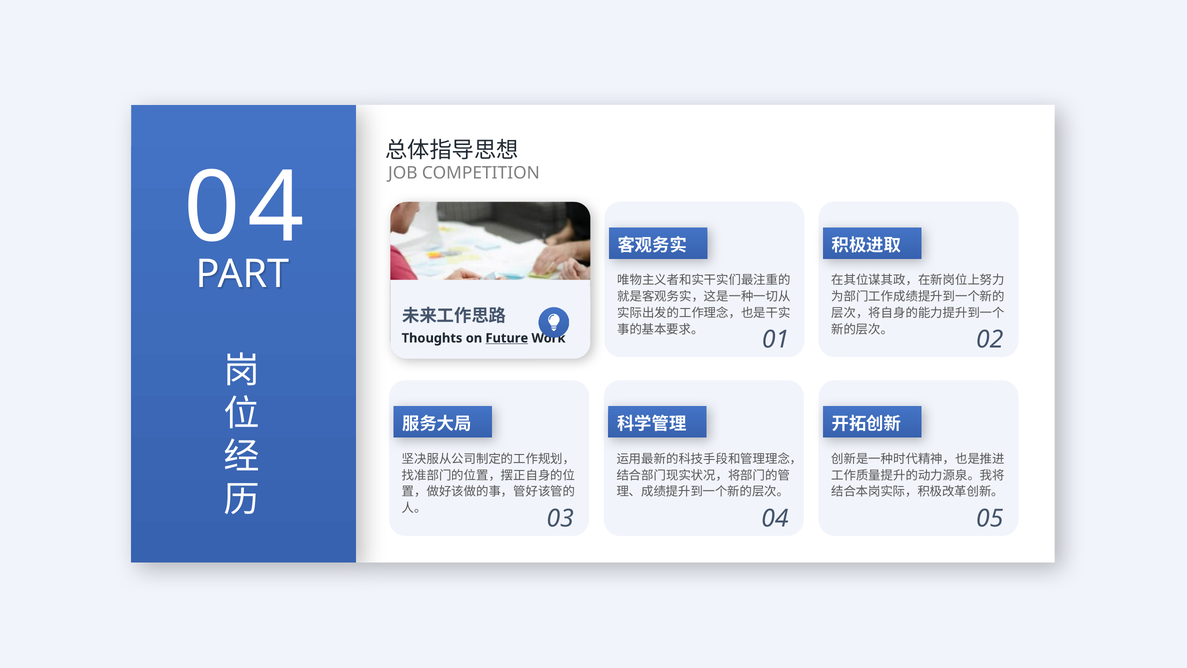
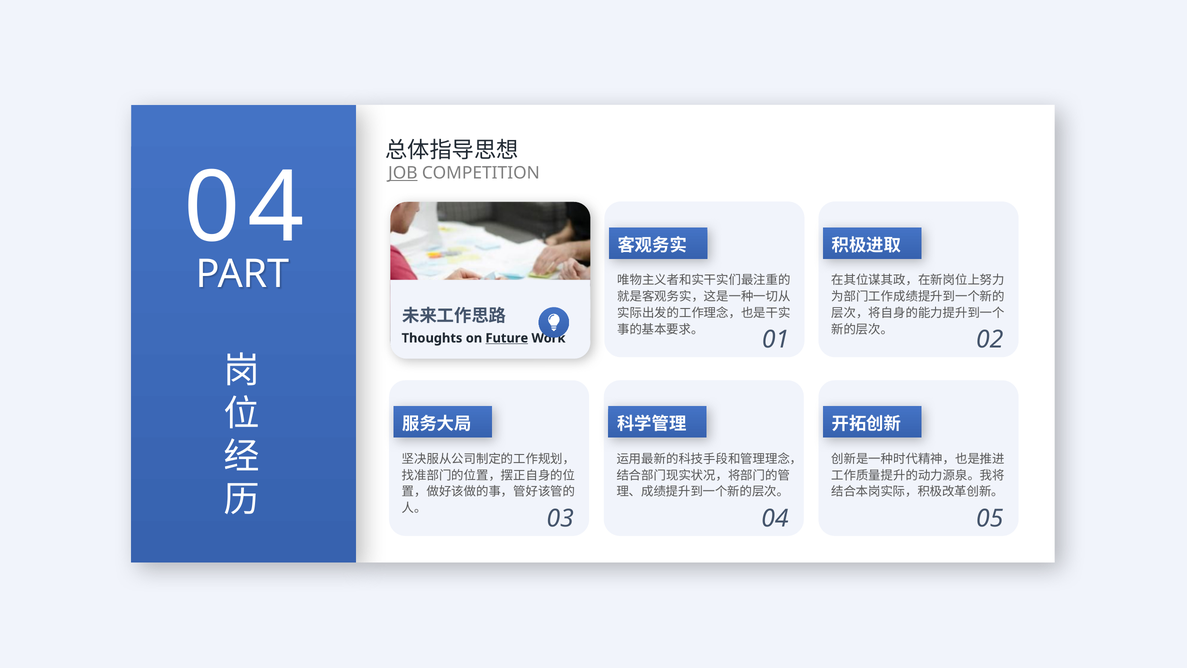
JOB underline: none -> present
